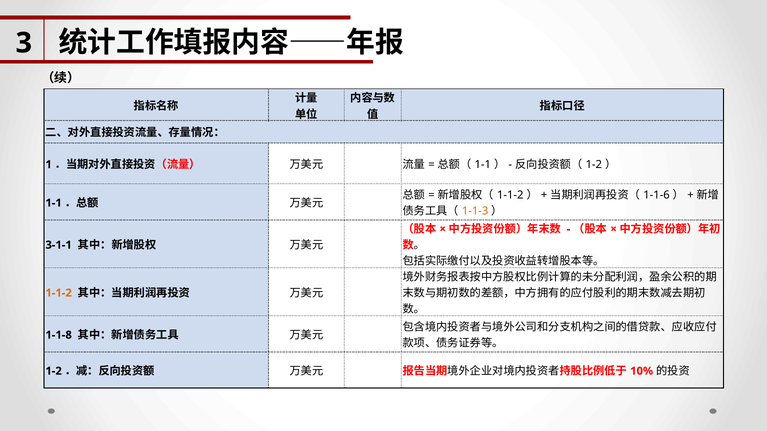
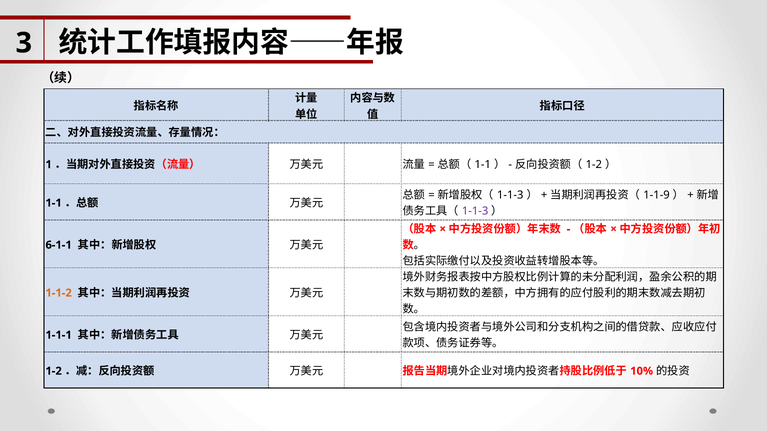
1-1-2 at (510, 195): 1-1-2 -> 1-1-3
1-1-6: 1-1-6 -> 1-1-9
1-1-3 at (475, 211) colour: orange -> purple
3-1-1: 3-1-1 -> 6-1-1
1-1-8: 1-1-8 -> 1-1-1
